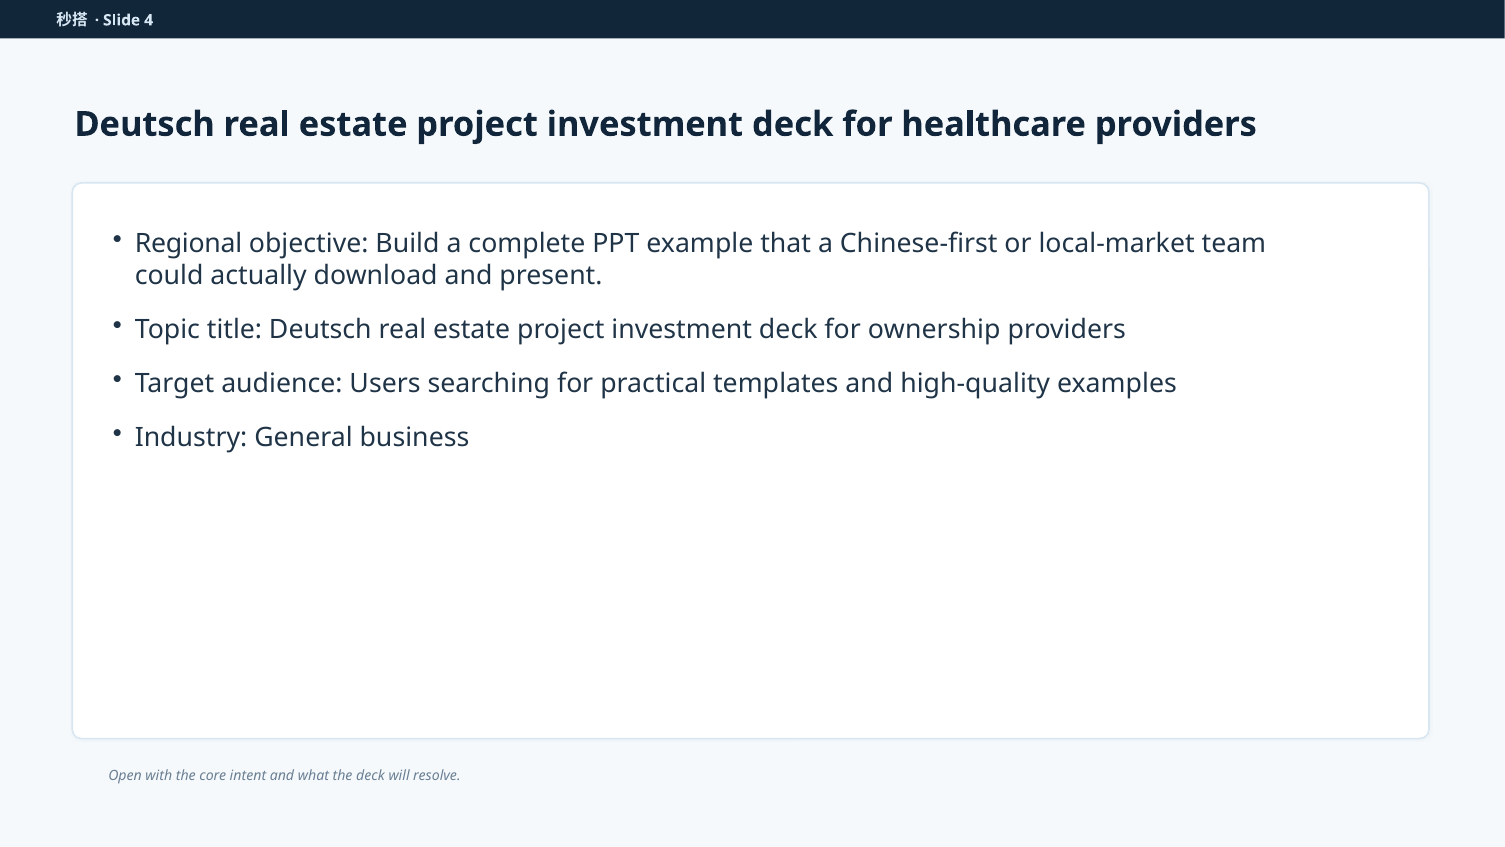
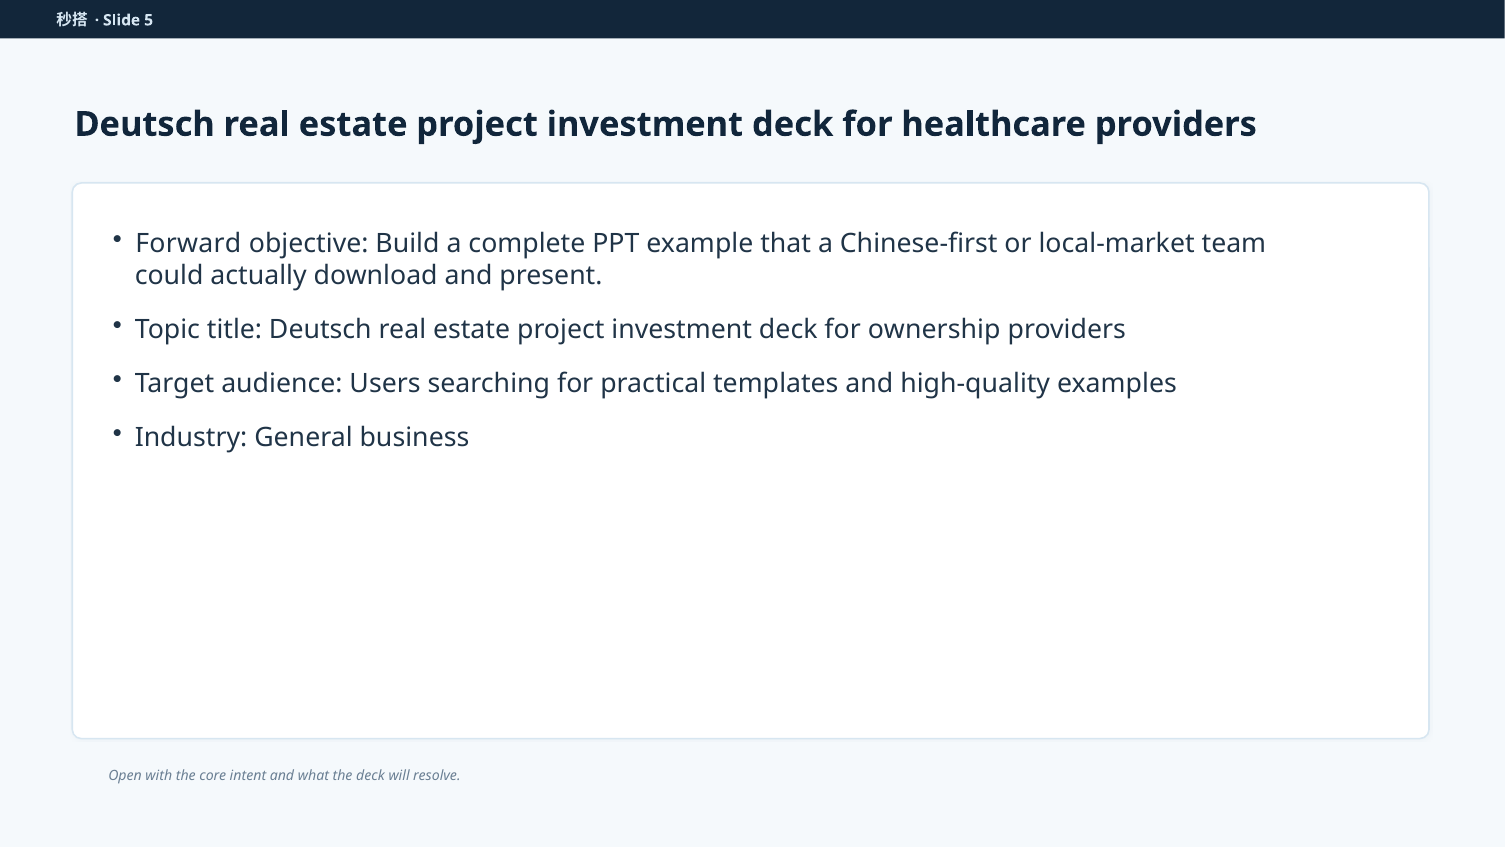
4: 4 -> 5
Regional: Regional -> Forward
